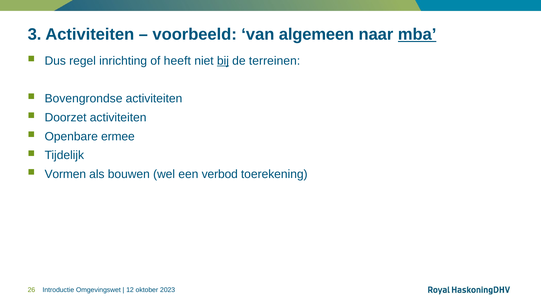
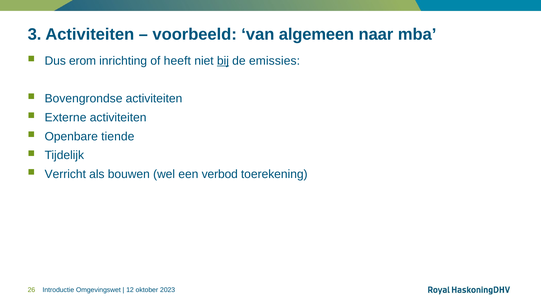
mba underline: present -> none
regel: regel -> erom
terreinen: terreinen -> emissies
Doorzet: Doorzet -> Externe
ermee: ermee -> tiende
Vormen: Vormen -> Verricht
